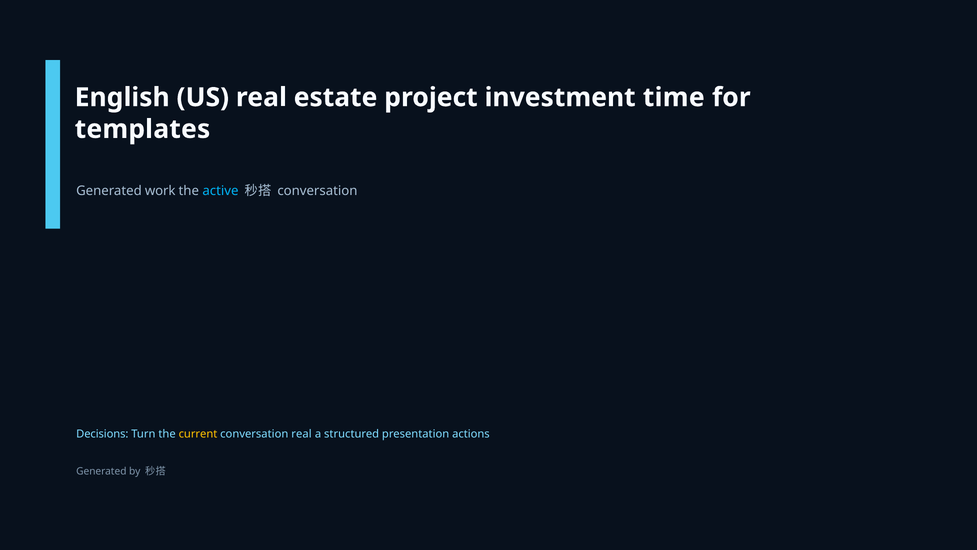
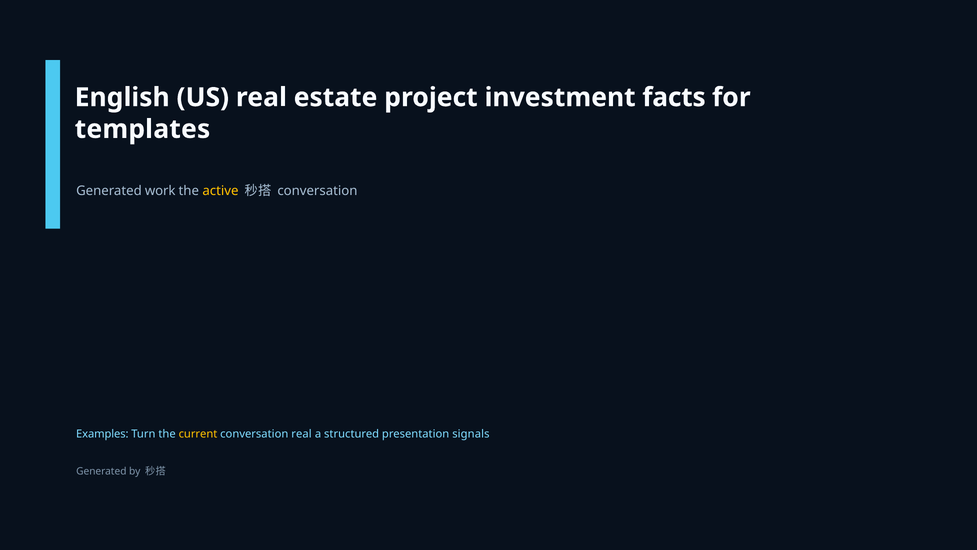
time: time -> facts
active colour: light blue -> yellow
Decisions: Decisions -> Examples
actions: actions -> signals
